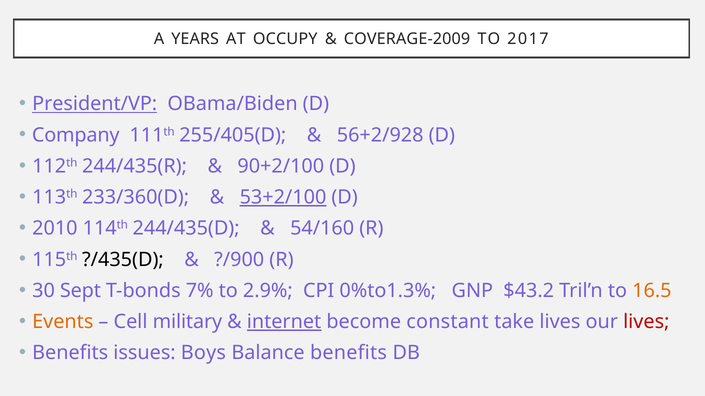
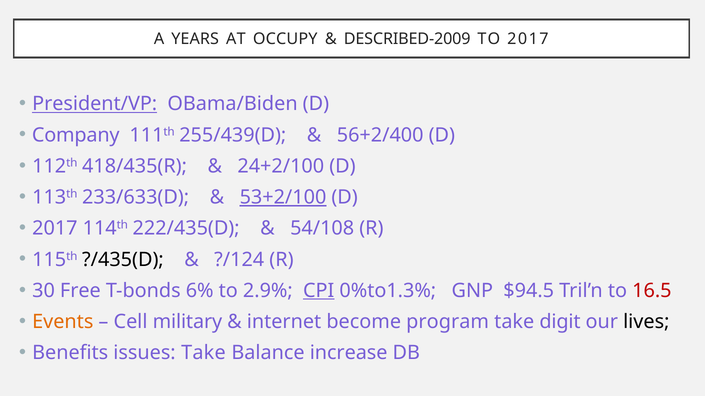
COVERAGE-2009: COVERAGE-2009 -> DESCRIBED-2009
255/405(D: 255/405(D -> 255/439(D
56+2/928: 56+2/928 -> 56+2/400
244/435(R: 244/435(R -> 418/435(R
90+2/100: 90+2/100 -> 24+2/100
233/360(D: 233/360(D -> 233/633(D
2010 at (55, 229): 2010 -> 2017
244/435(D: 244/435(D -> 222/435(D
54/160: 54/160 -> 54/108
?/900: ?/900 -> ?/124
Sept: Sept -> Free
7%: 7% -> 6%
CPI underline: none -> present
$43.2: $43.2 -> $94.5
16.5 colour: orange -> red
internet underline: present -> none
constant: constant -> program
take lives: lives -> digit
lives at (646, 322) colour: red -> black
issues Boys: Boys -> Take
Balance benefits: benefits -> increase
